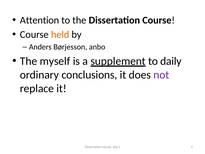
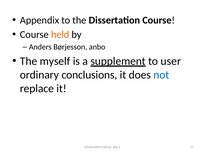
Attention: Attention -> Appendix
daily: daily -> user
not colour: purple -> blue
